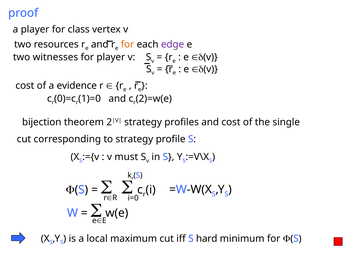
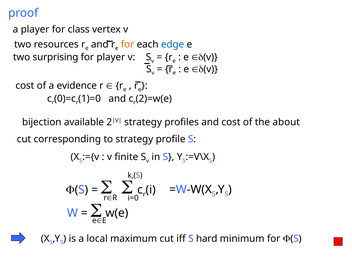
edge colour: purple -> blue
witnesses: witnesses -> surprising
theorem: theorem -> available
single: single -> about
must: must -> finite
